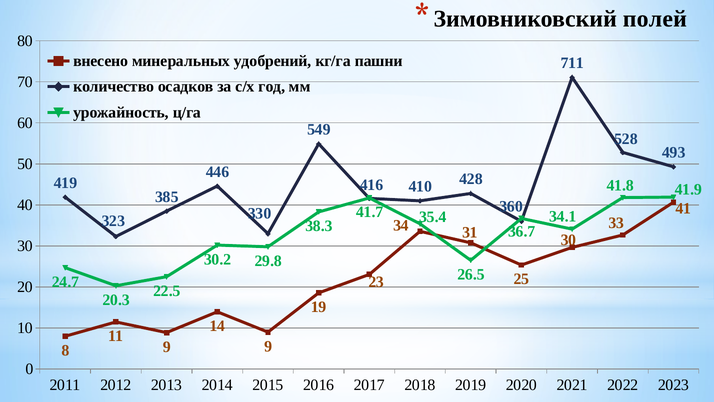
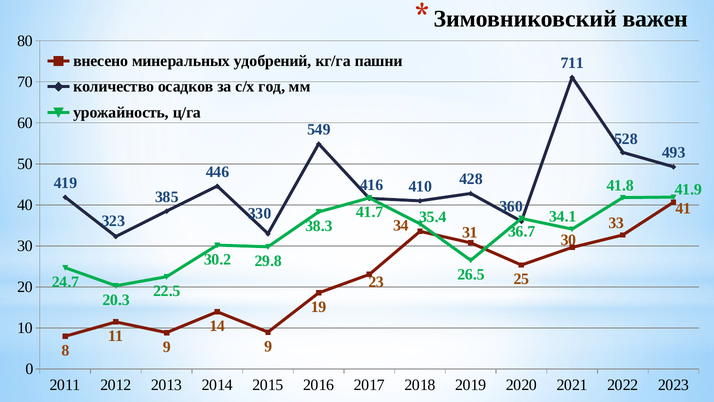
полей: полей -> важен
